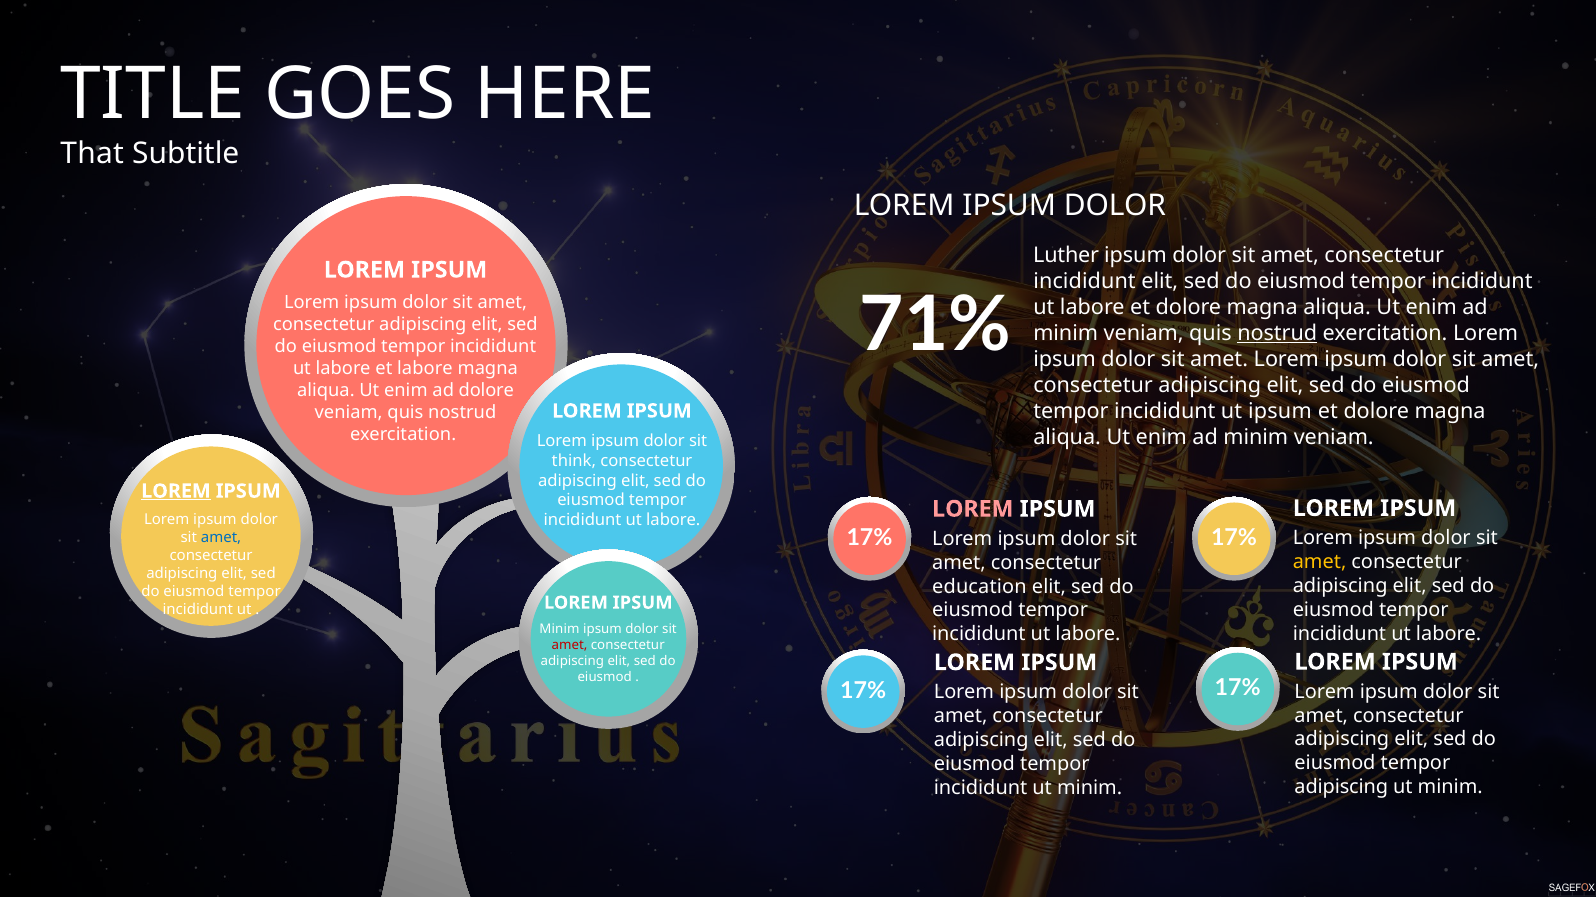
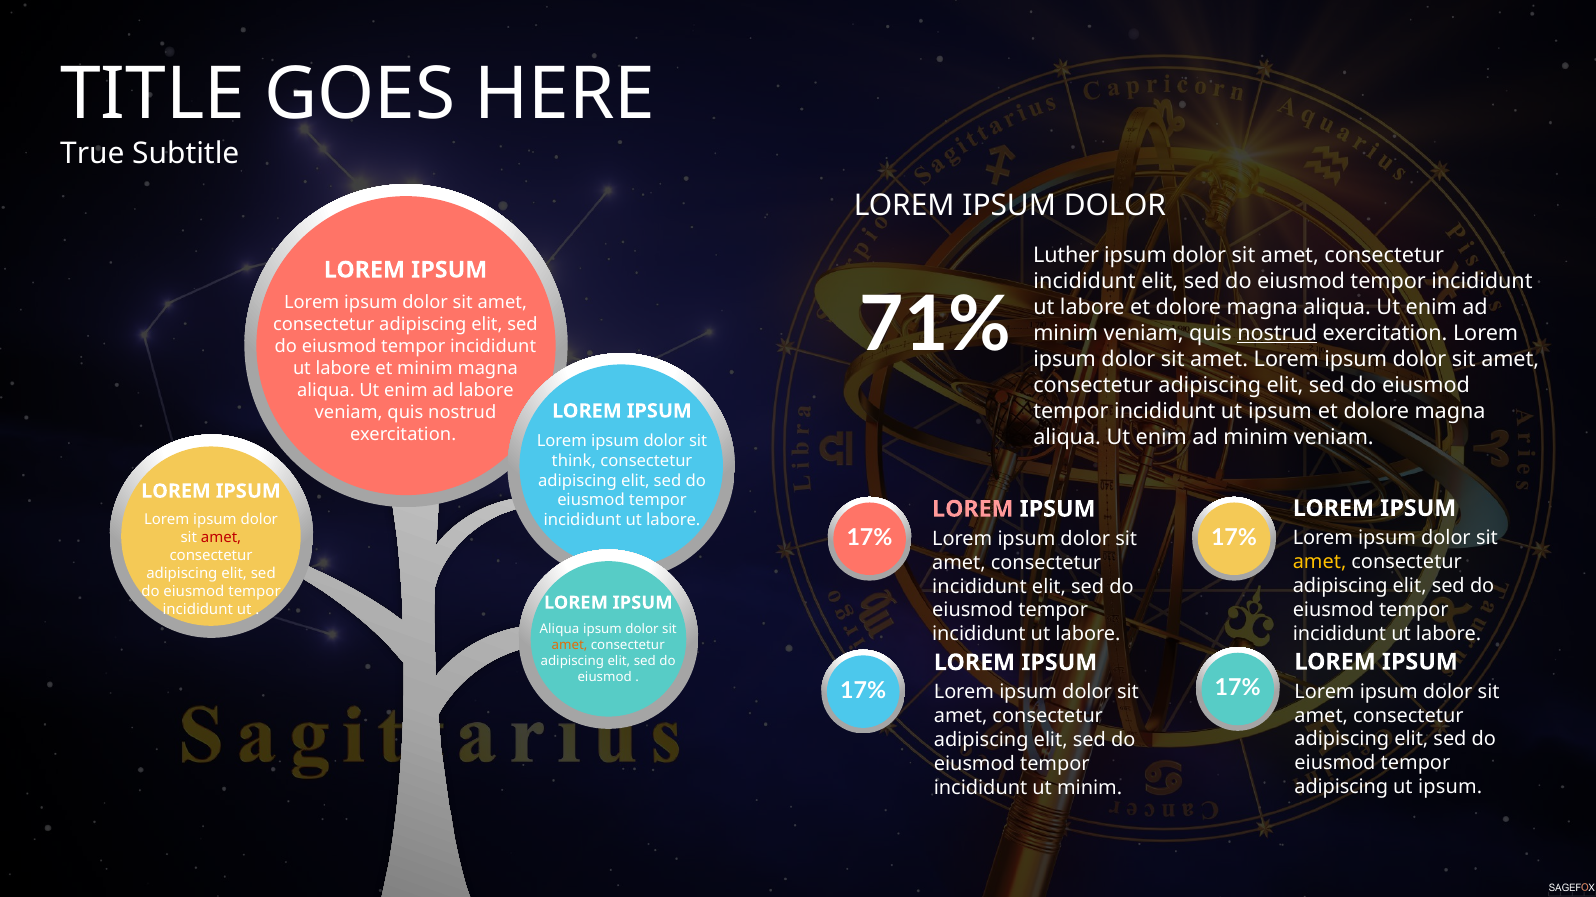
That: That -> True
et labore: labore -> minim
ad dolore: dolore -> labore
LOREM at (176, 492) underline: present -> none
amet at (221, 538) colour: blue -> red
education at (979, 587): education -> incididunt
Minim at (559, 630): Minim -> Aliqua
amet at (570, 646) colour: red -> orange
minim at (1450, 788): minim -> ipsum
